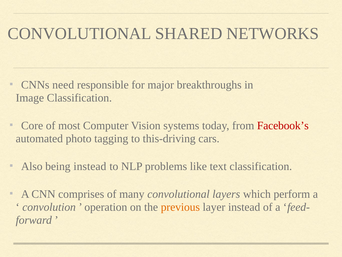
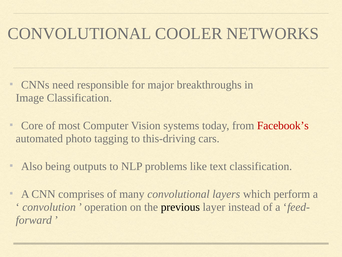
SHARED: SHARED -> COOLER
being instead: instead -> outputs
previous colour: orange -> black
